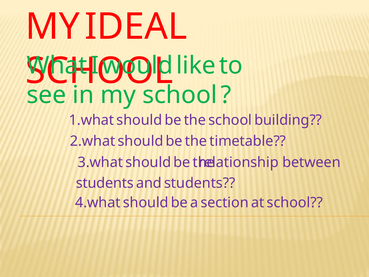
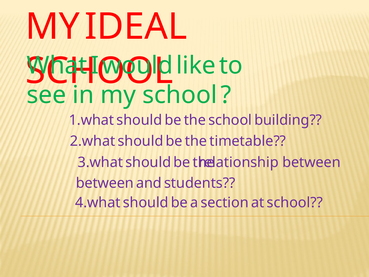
students at (105, 183): students -> between
